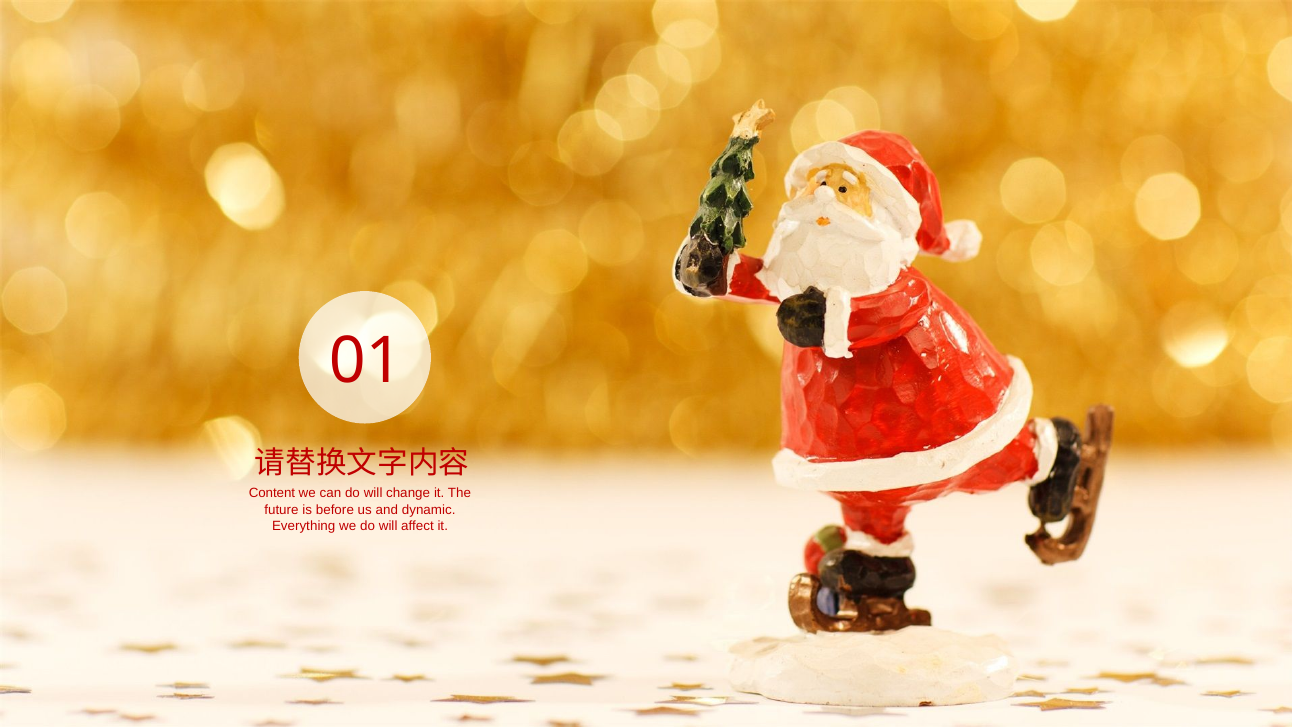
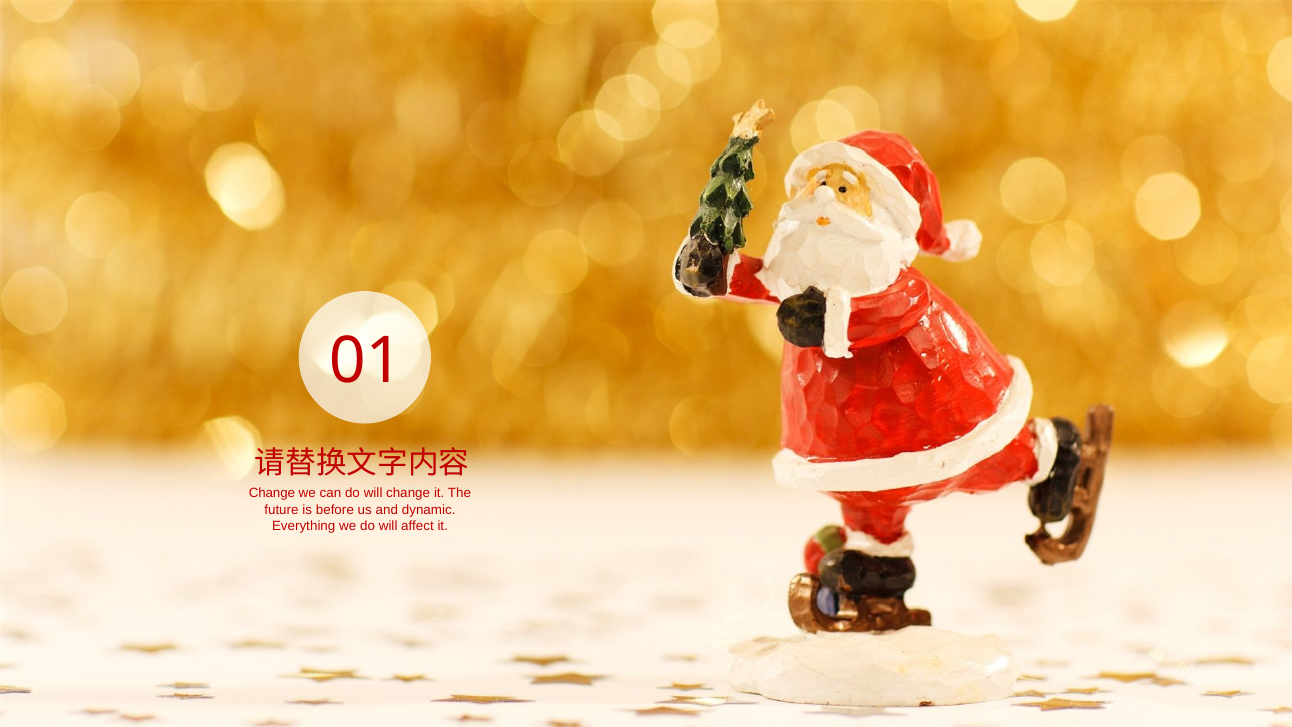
Content at (272, 493): Content -> Change
